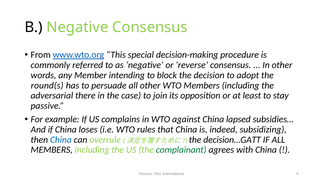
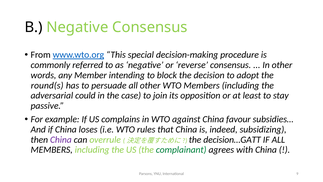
there: there -> could
lapsed: lapsed -> favour
China at (61, 139) colour: blue -> purple
